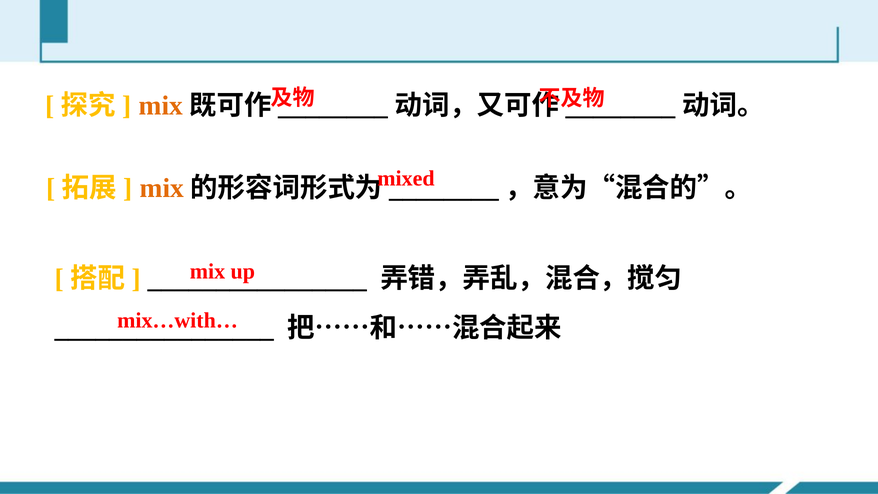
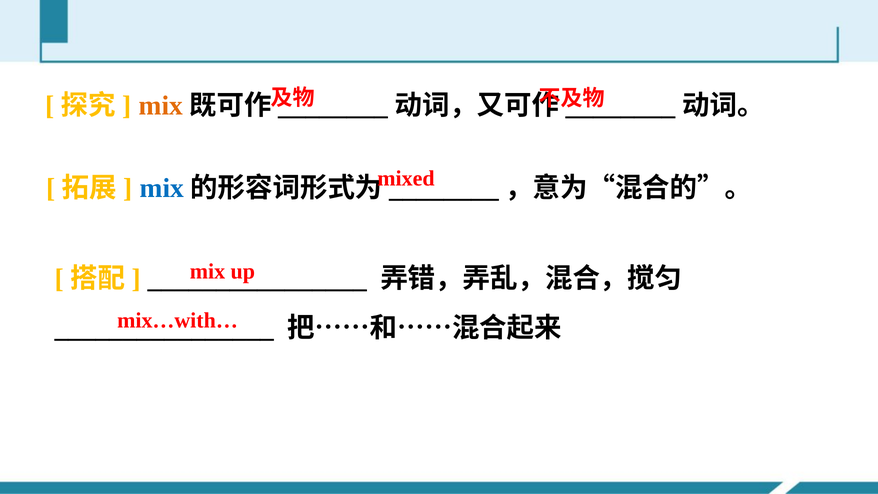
mix at (162, 188) colour: orange -> blue
